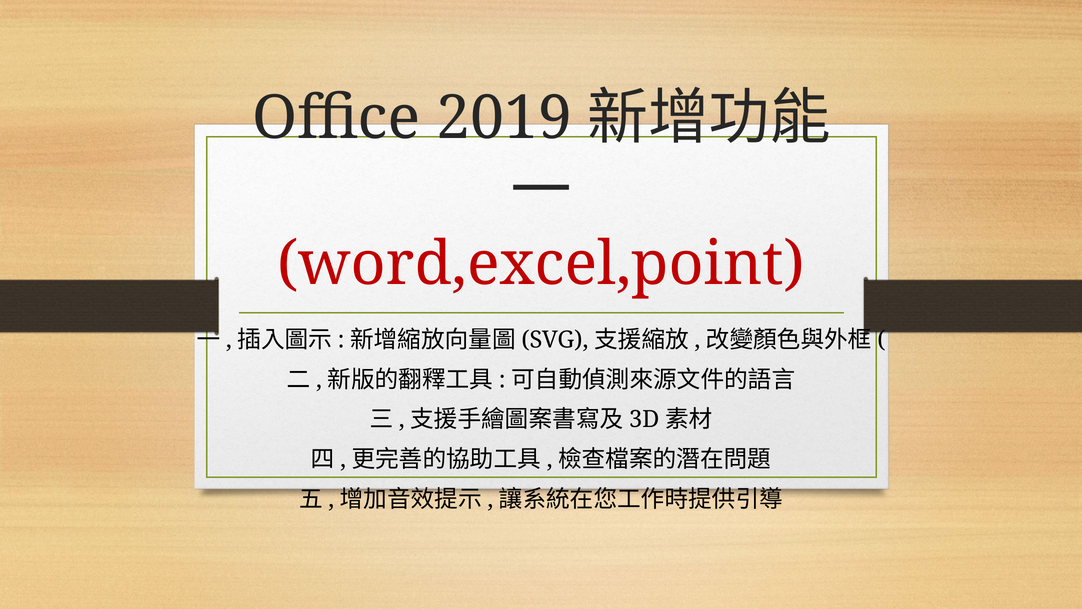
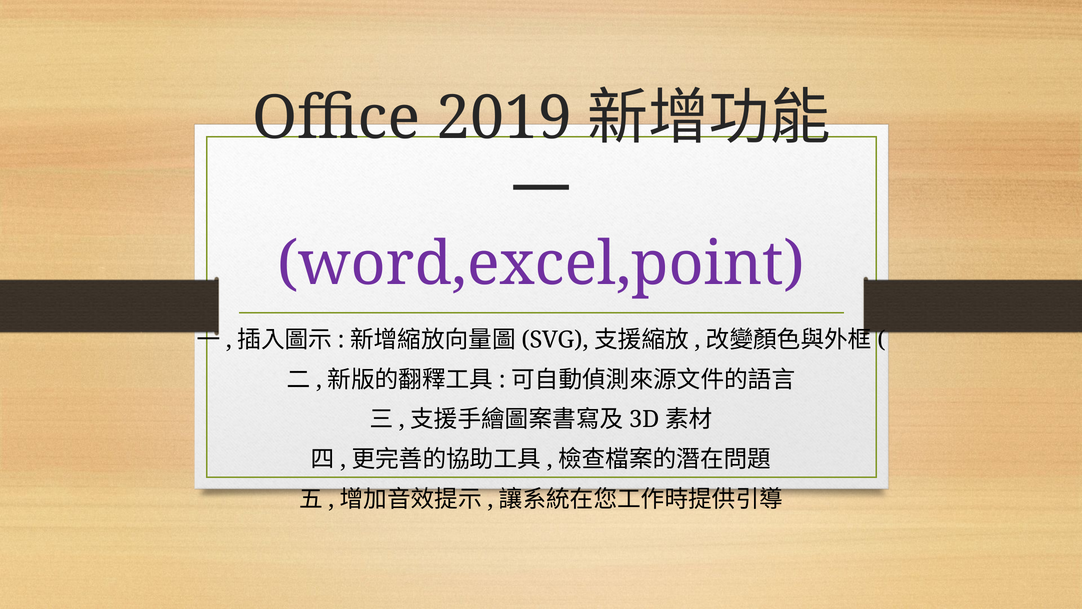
word,excel,point colour: red -> purple
